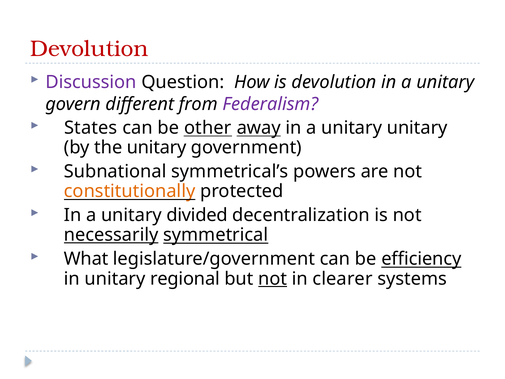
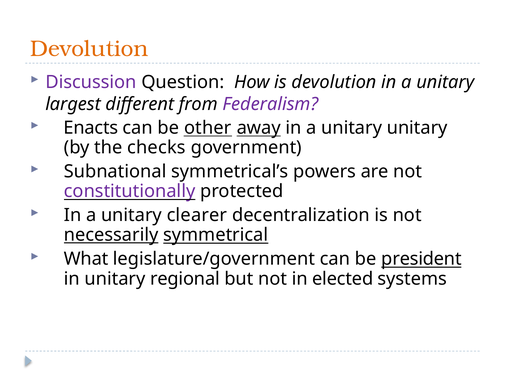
Devolution at (89, 49) colour: red -> orange
govern: govern -> largest
States: States -> Enacts
the unitary: unitary -> checks
constitutionally colour: orange -> purple
divided: divided -> clearer
efficiency: efficiency -> president
not at (273, 279) underline: present -> none
clearer: clearer -> elected
